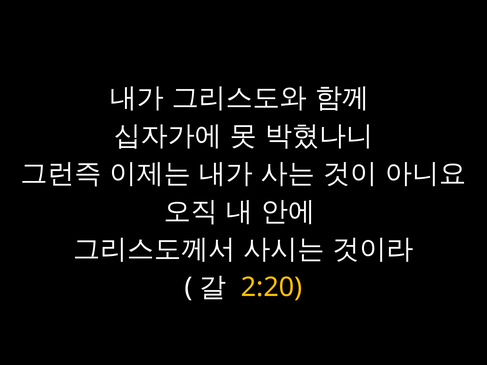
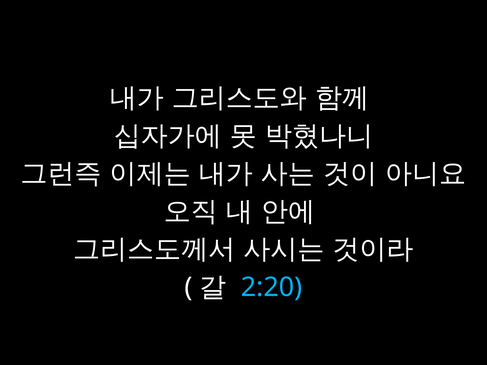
2:20 colour: yellow -> light blue
